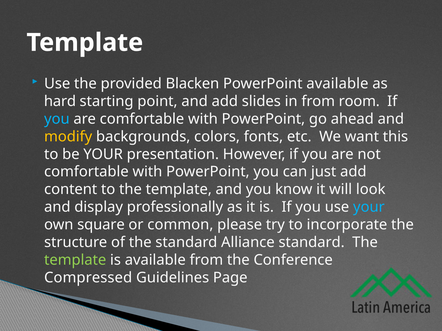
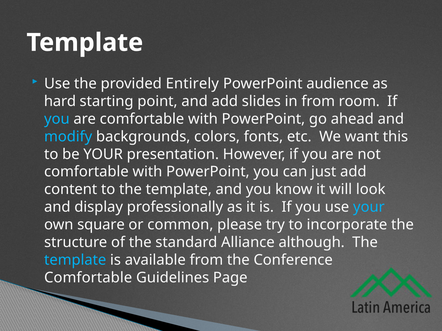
Blacken: Blacken -> Entirely
PowerPoint available: available -> audience
modify colour: yellow -> light blue
Alliance standard: standard -> although
template at (75, 260) colour: light green -> light blue
Compressed at (88, 278): Compressed -> Comfortable
